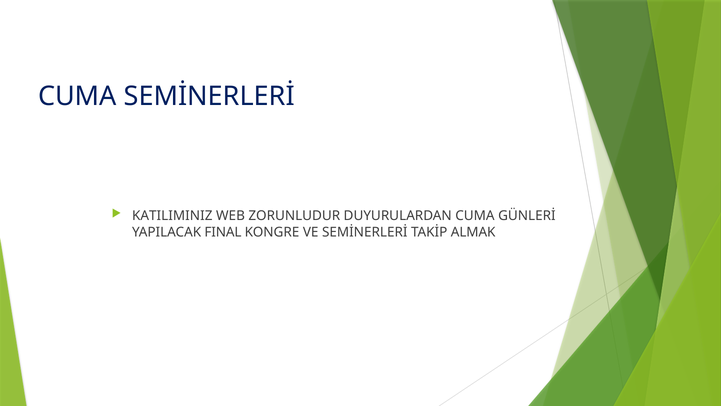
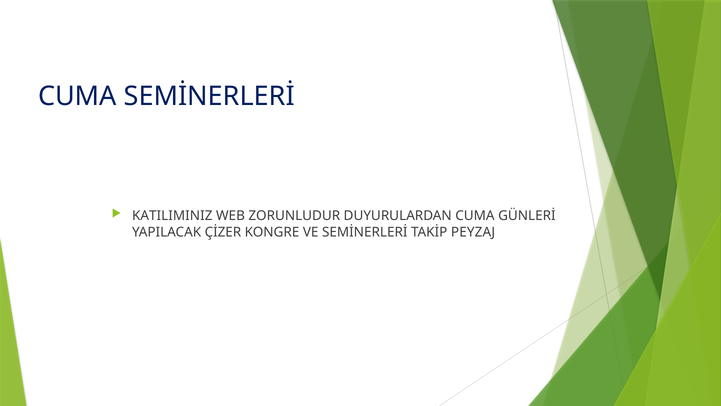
FINAL: FINAL -> ÇİZER
ALMAK: ALMAK -> PEYZAJ
